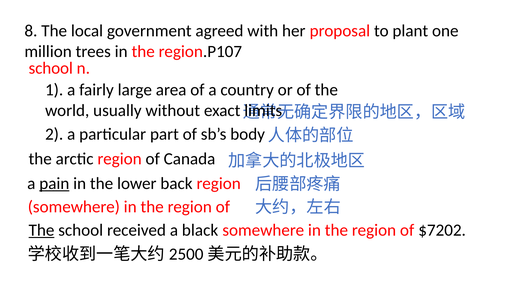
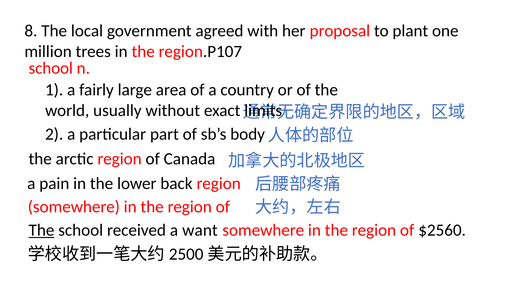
pain underline: present -> none
black: black -> want
$7202: $7202 -> $2560
